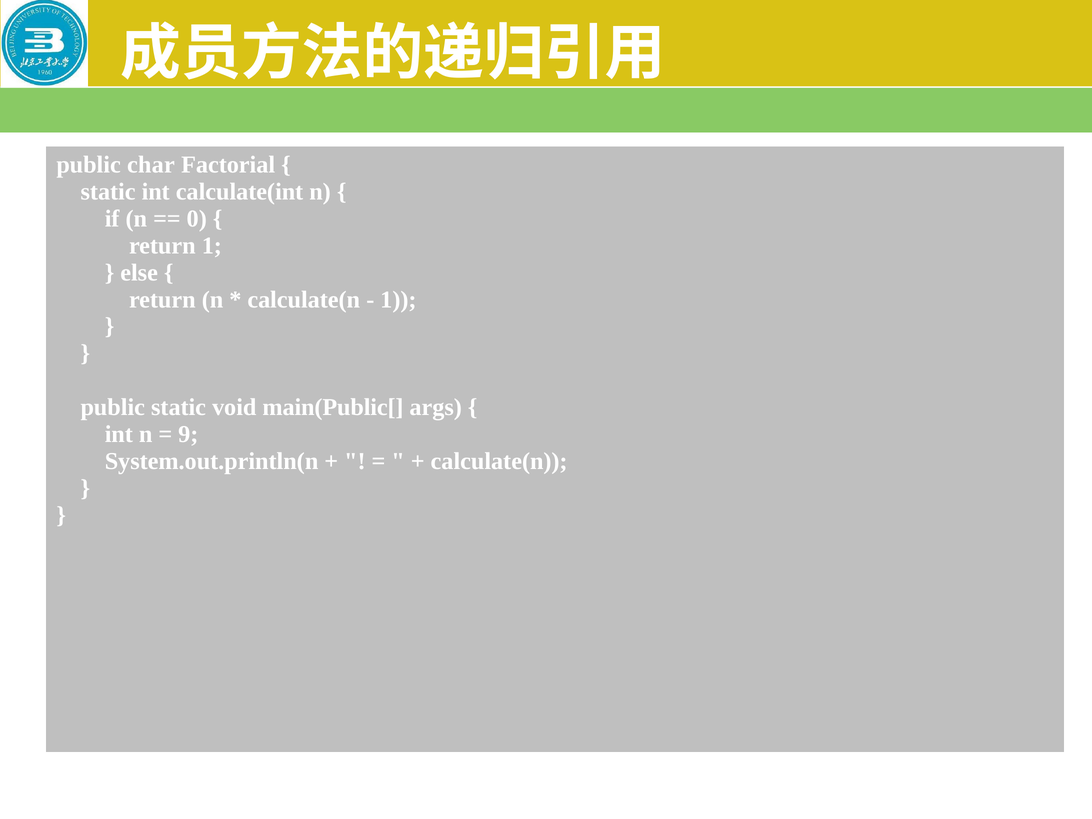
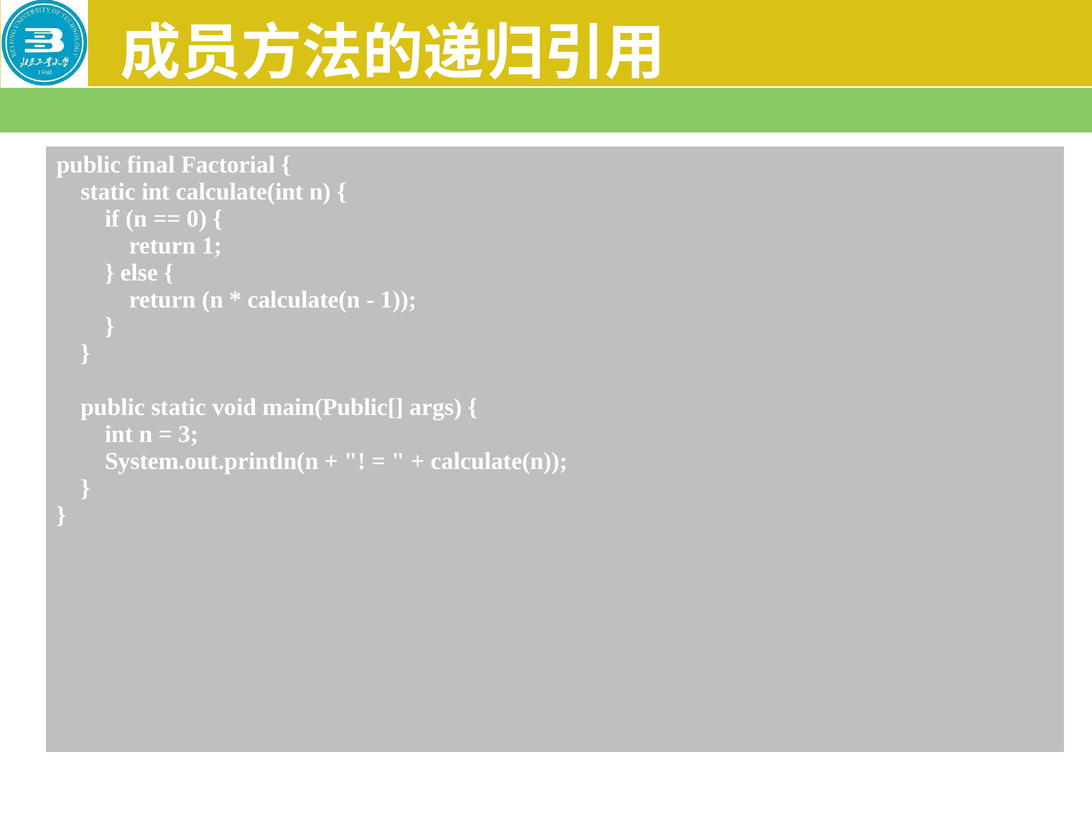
char: char -> final
9: 9 -> 3
